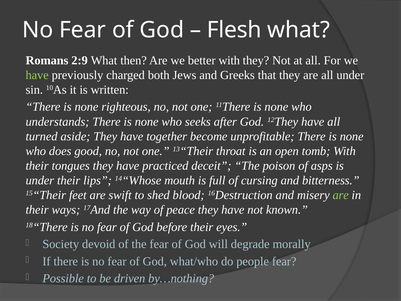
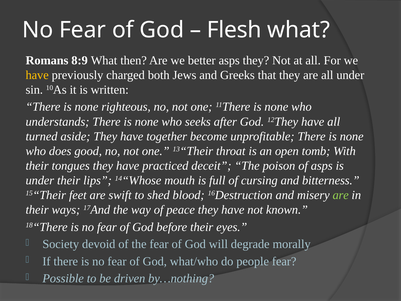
2:9: 2:9 -> 8:9
better with: with -> asps
have at (37, 75) colour: light green -> yellow
